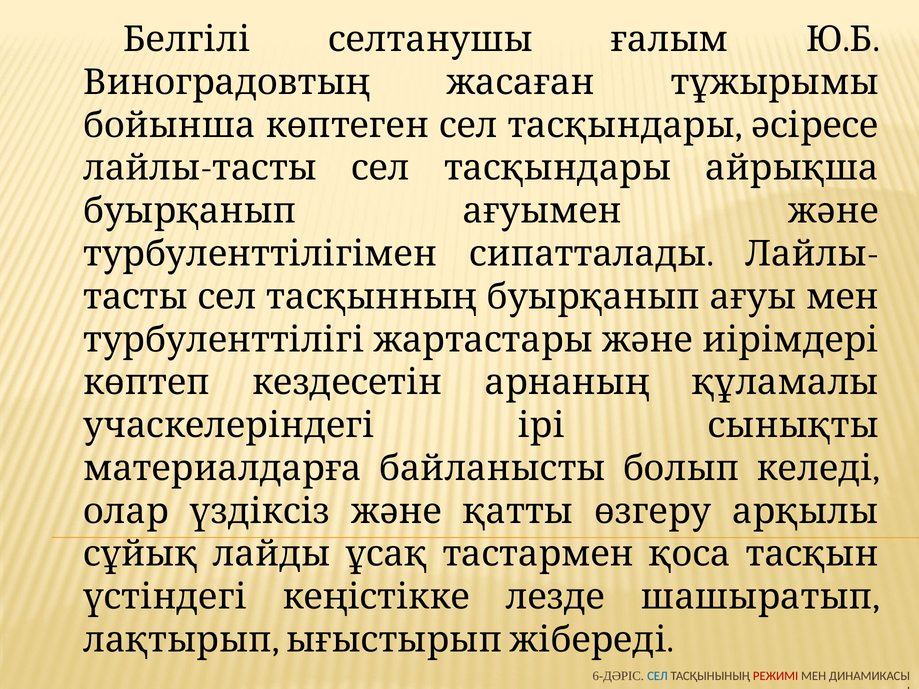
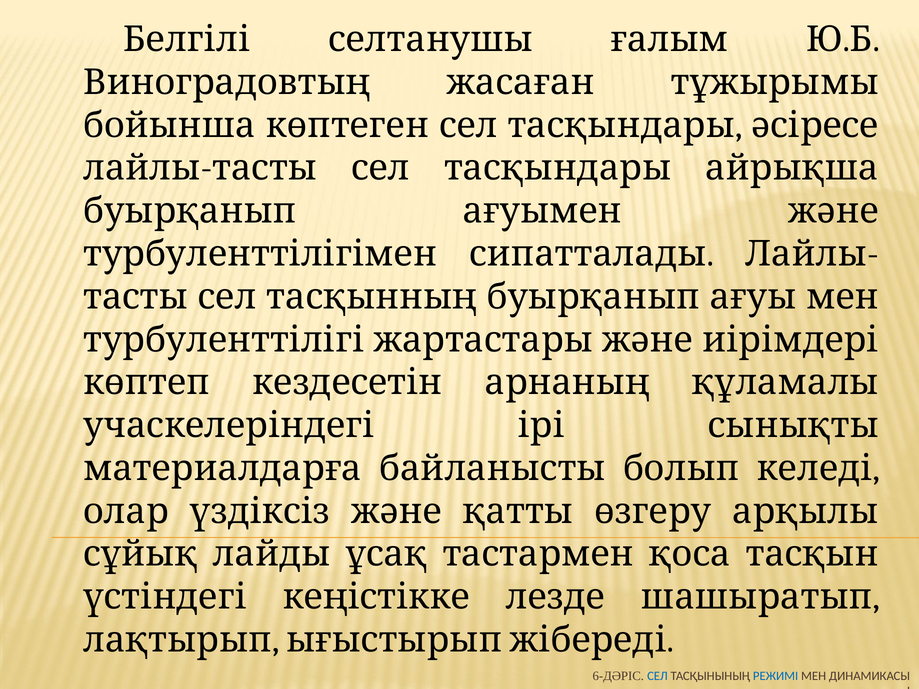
РЕЖИМІ colour: red -> blue
